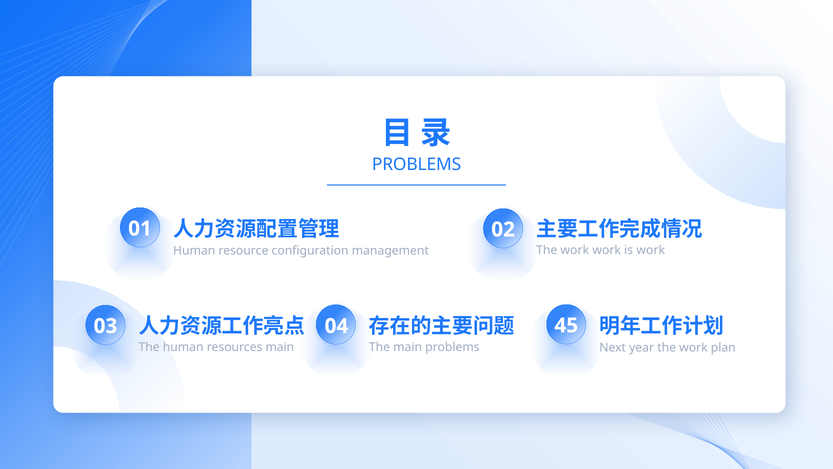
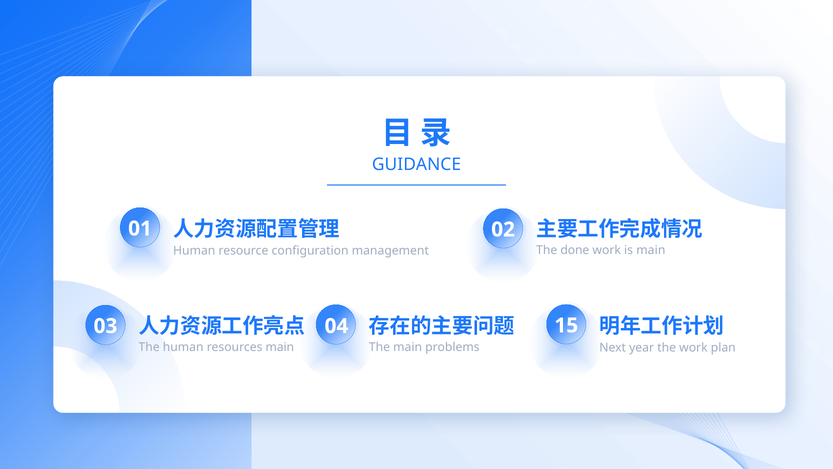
PROBLEMS at (417, 165): PROBLEMS -> GUIDANCE
work at (575, 250): work -> done
is work: work -> main
45: 45 -> 15
